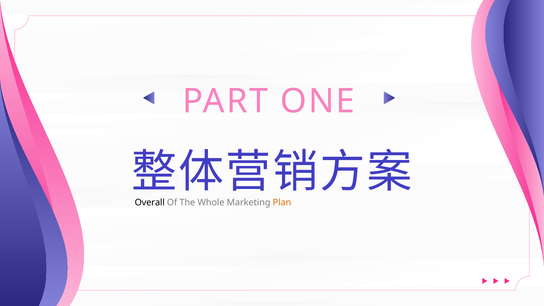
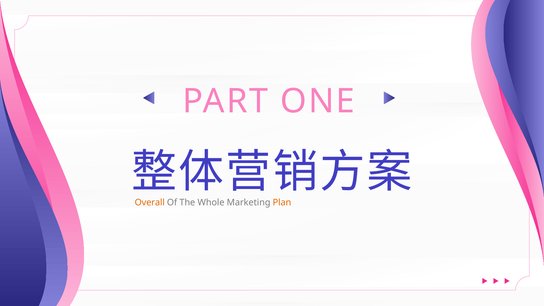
Overall colour: black -> orange
